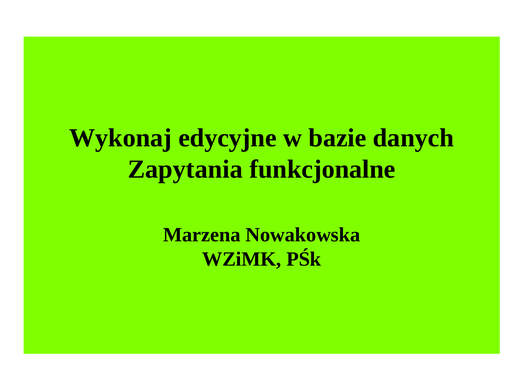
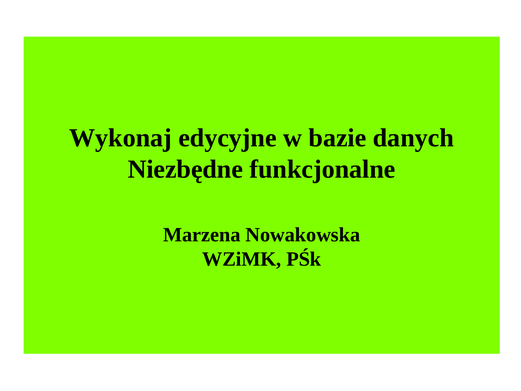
Zapytania: Zapytania -> Niezbędne
